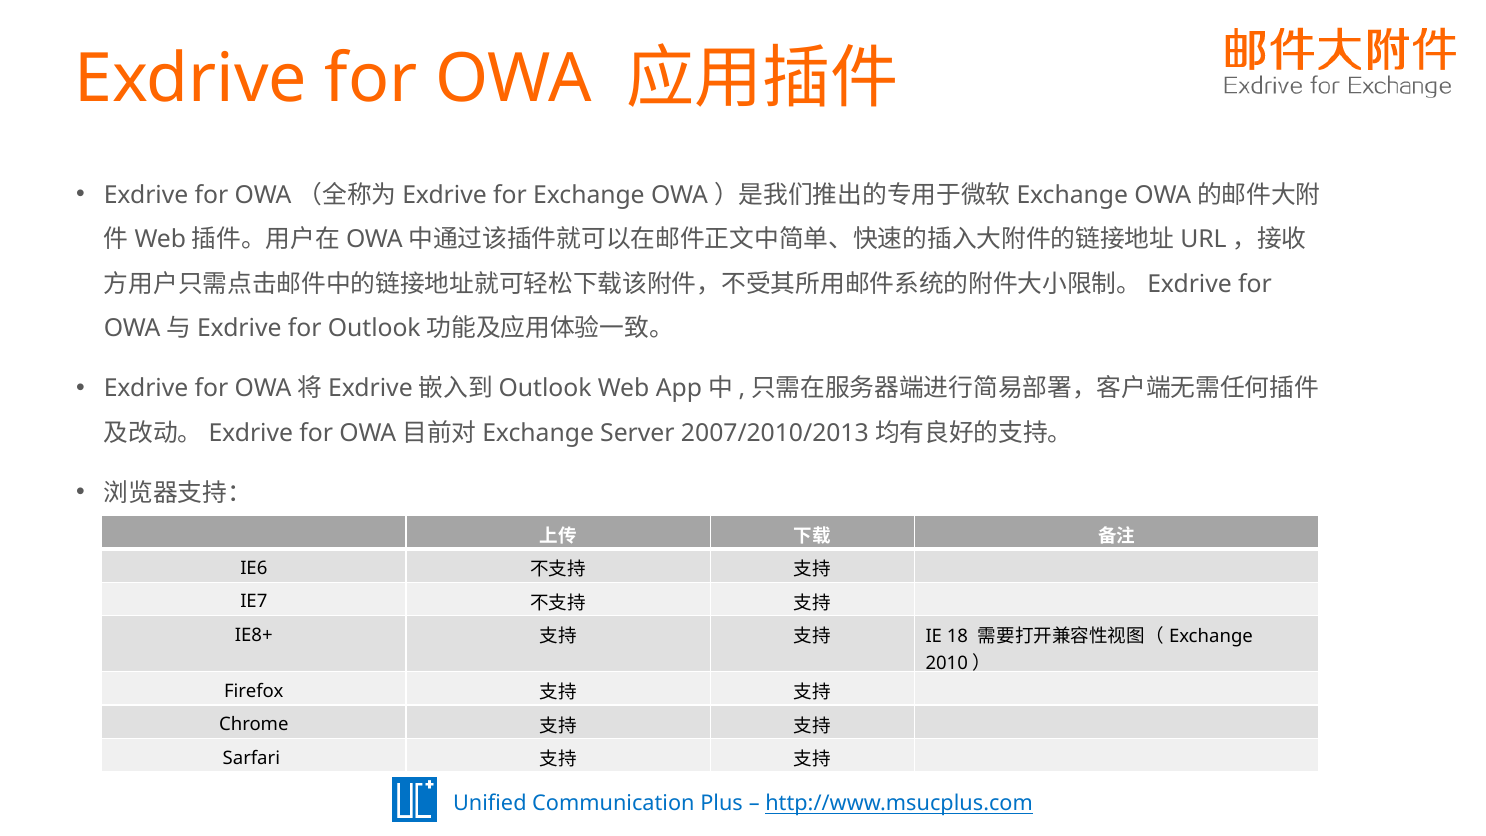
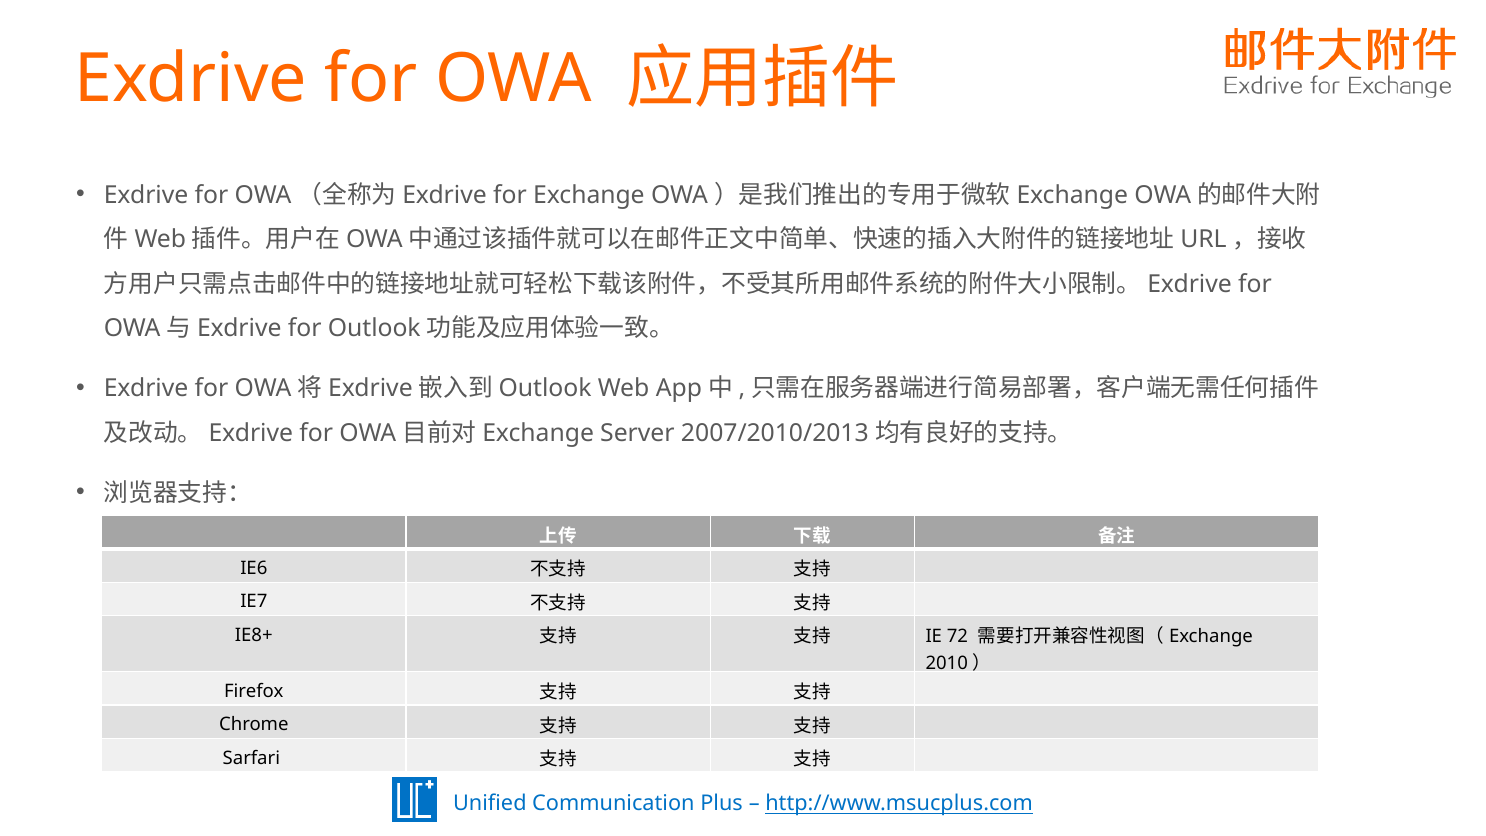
18: 18 -> 72
